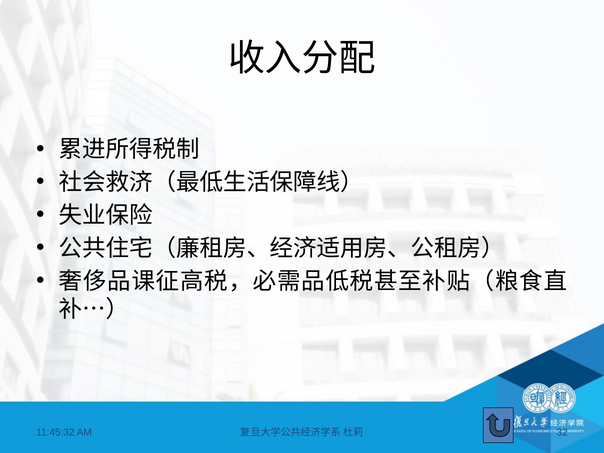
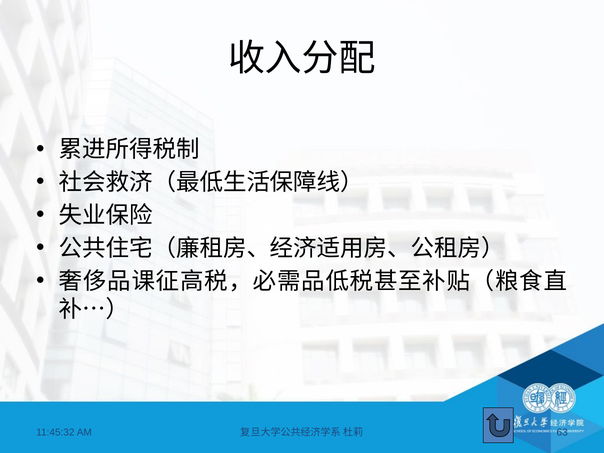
32: 32 -> 63
